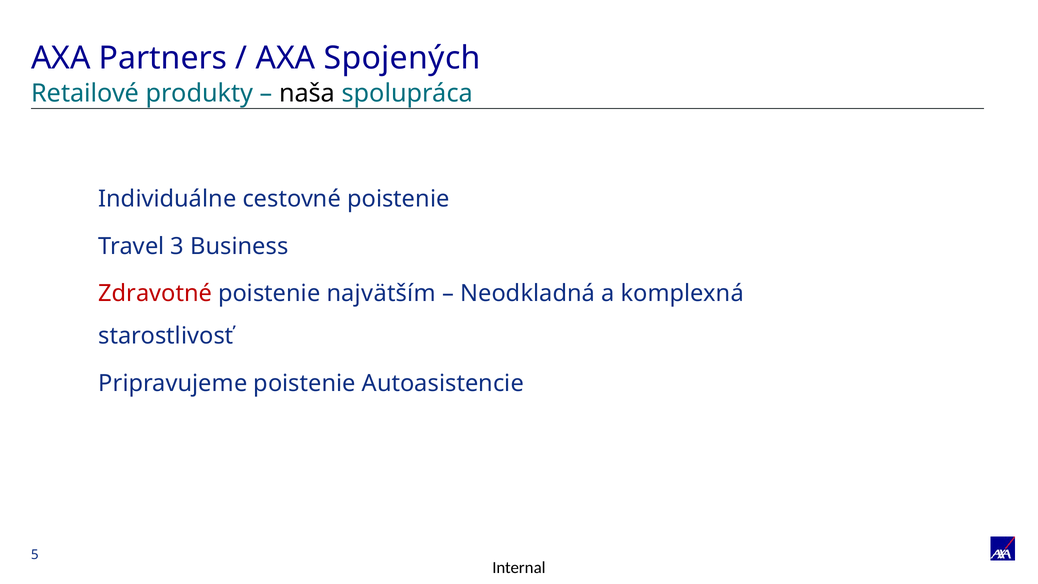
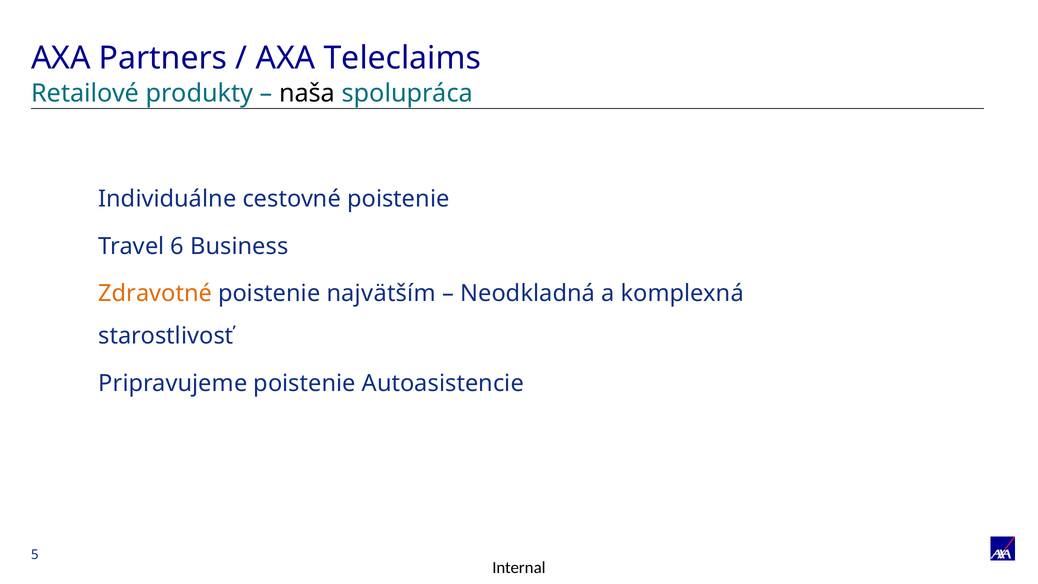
Spojených: Spojených -> Teleclaims
3: 3 -> 6
Zdravotné colour: red -> orange
